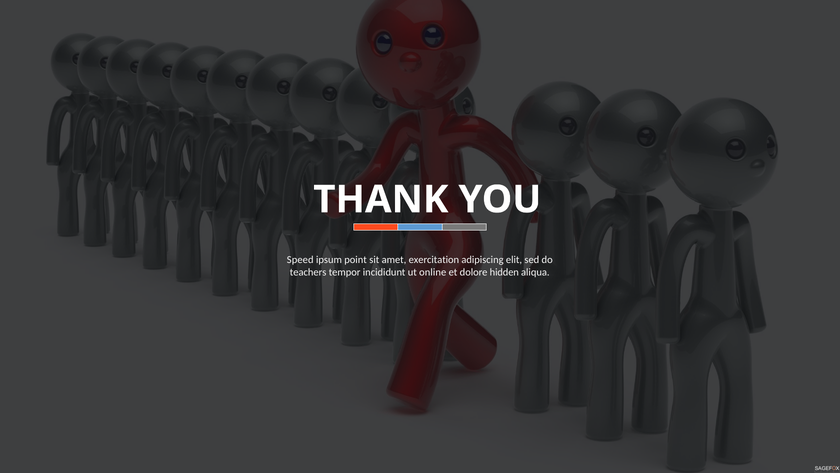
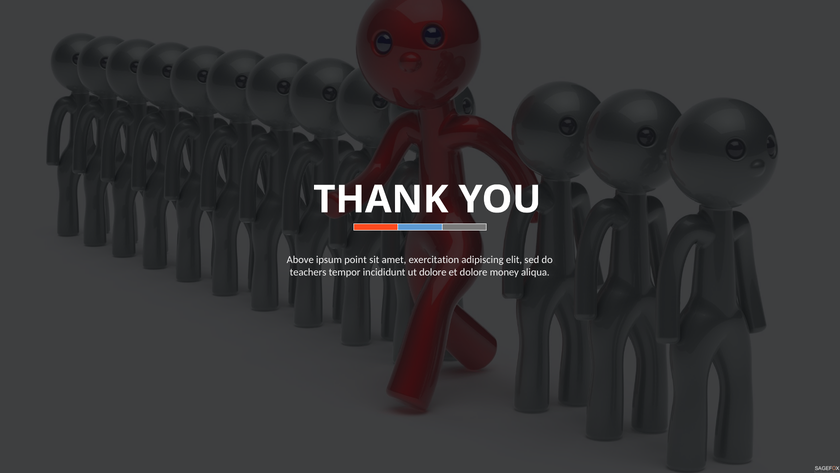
Speed: Speed -> Above
ut online: online -> dolore
hidden: hidden -> money
